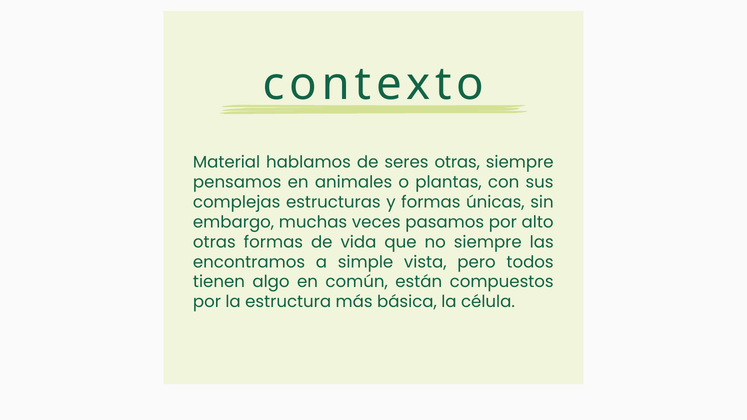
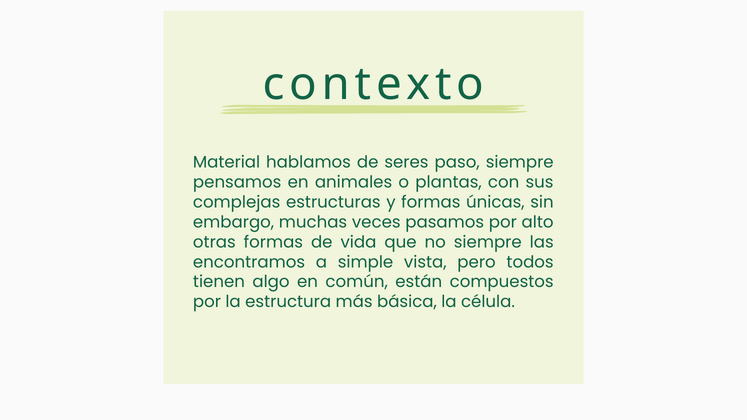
seres otras: otras -> paso
